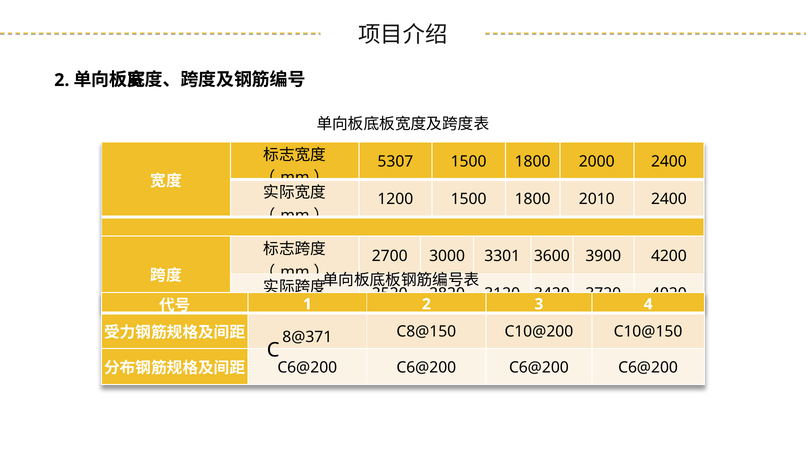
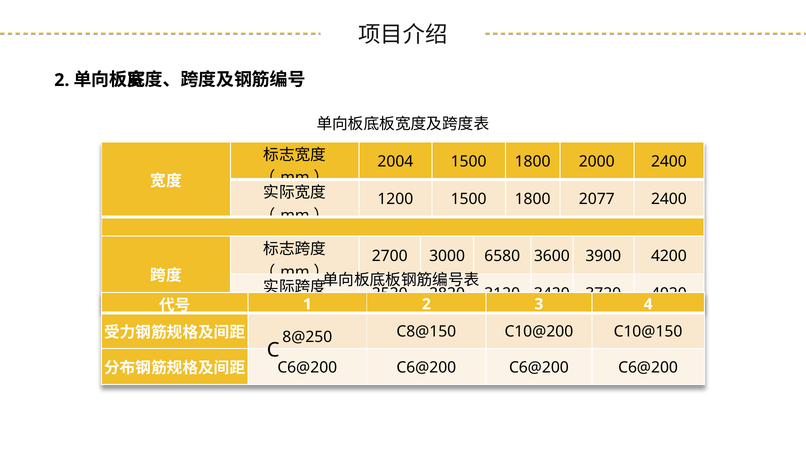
5307: 5307 -> 2004
2010: 2010 -> 2077
3301: 3301 -> 6580
8@371: 8@371 -> 8@250
